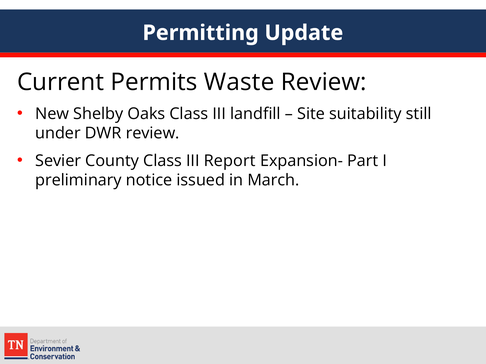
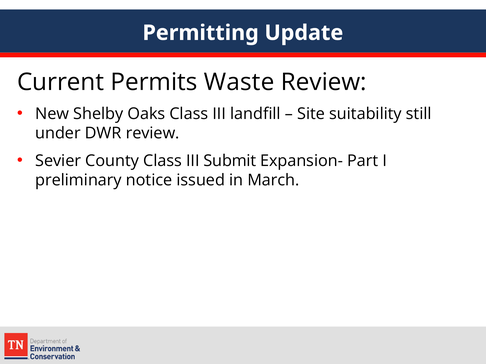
Report: Report -> Submit
